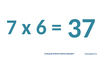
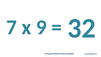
6: 6 -> 9
37: 37 -> 32
